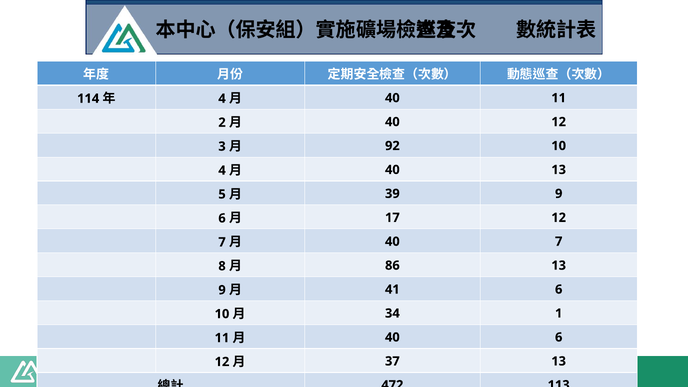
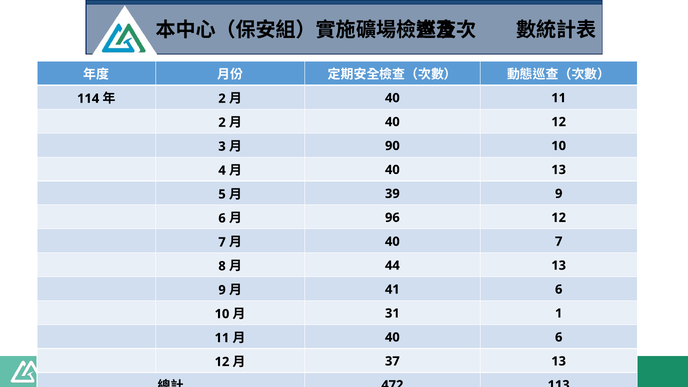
4 at (222, 99): 4 -> 2
92: 92 -> 90
17: 17 -> 96
86: 86 -> 44
34: 34 -> 31
